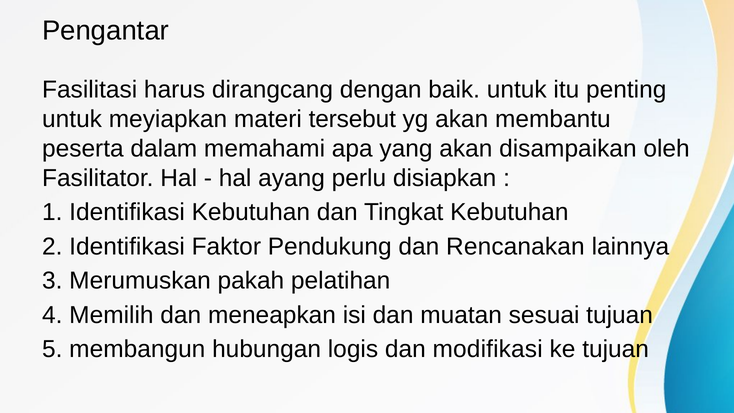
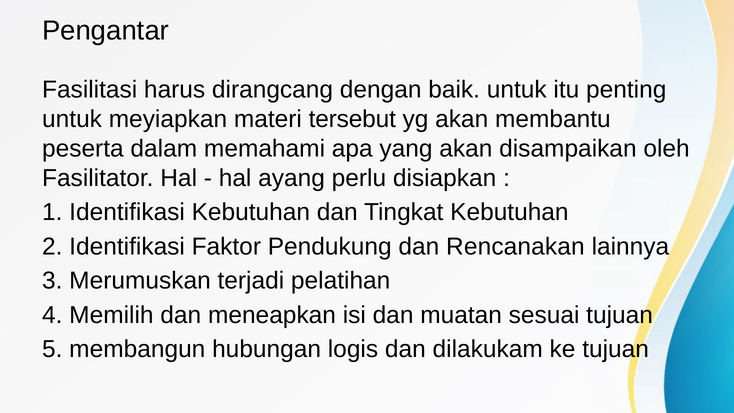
pakah: pakah -> terjadi
modifikasi: modifikasi -> dilakukam
